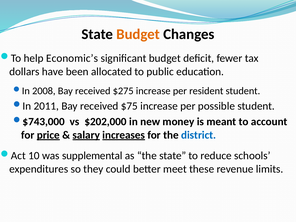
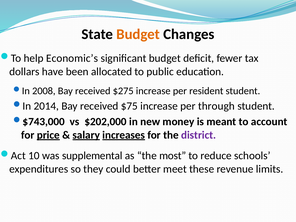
2011: 2011 -> 2014
possible: possible -> through
district colour: blue -> purple
the state: state -> most
